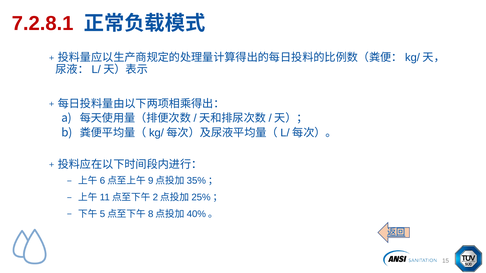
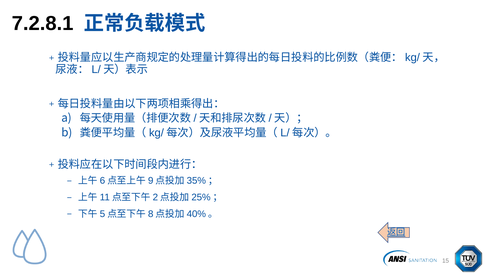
7.2.8.1 colour: red -> black
